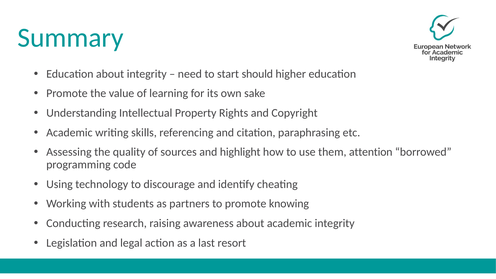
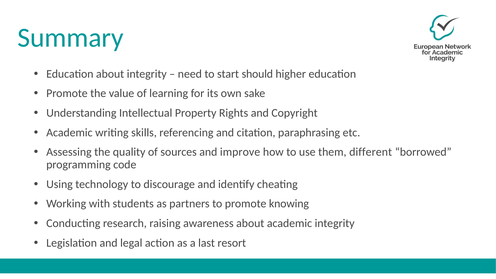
highlight: highlight -> improve
attention: attention -> different
